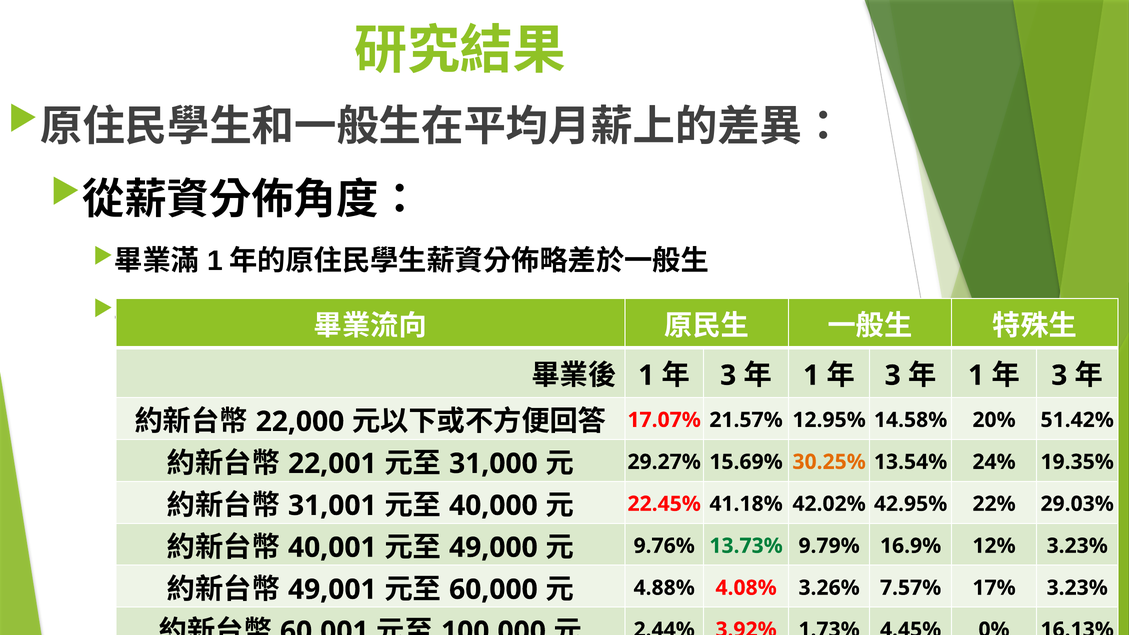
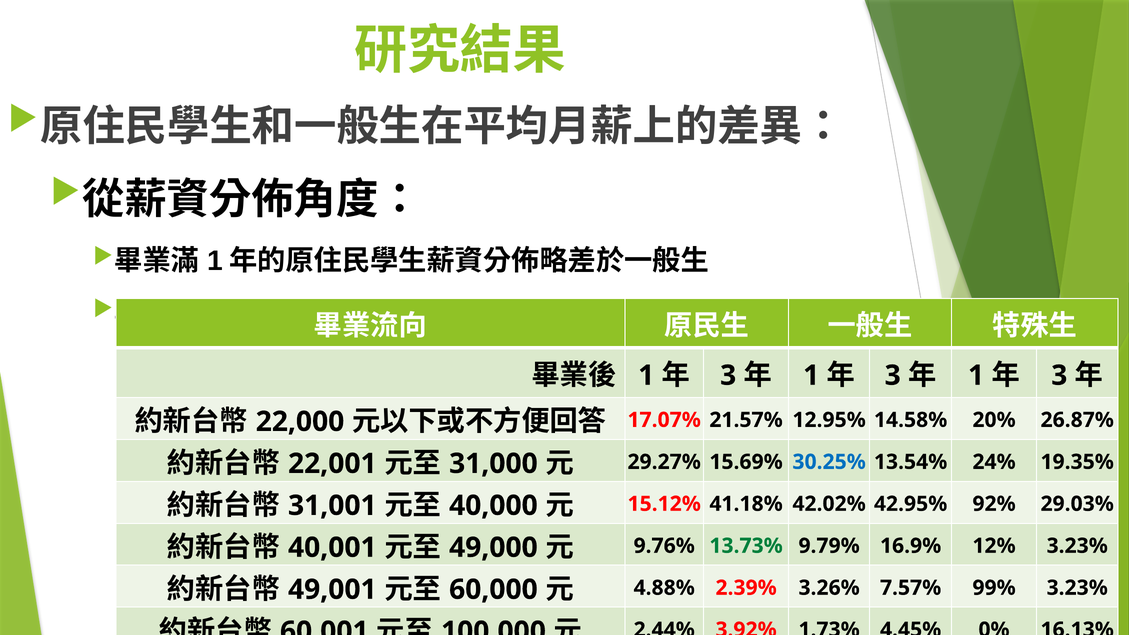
51.42%: 51.42% -> 26.87%
30.25% colour: orange -> blue
22.45%: 22.45% -> 15.12%
22%: 22% -> 92%
4.08%: 4.08% -> 2.39%
17%: 17% -> 99%
